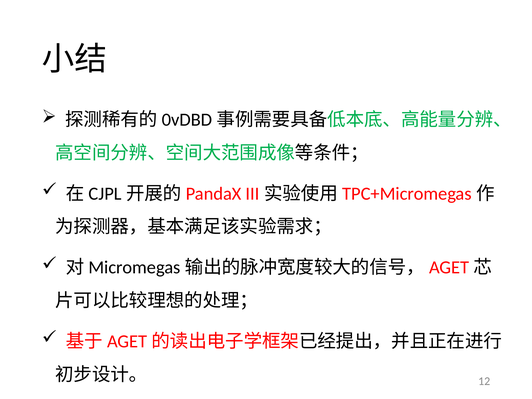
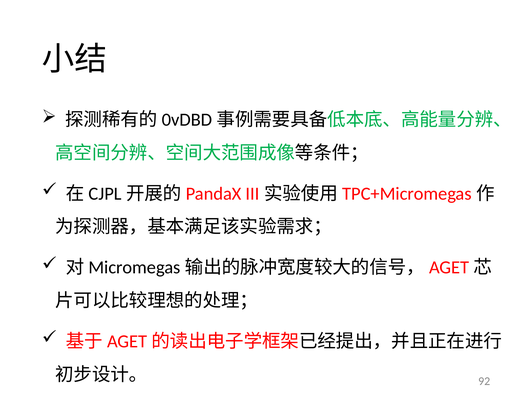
12: 12 -> 92
